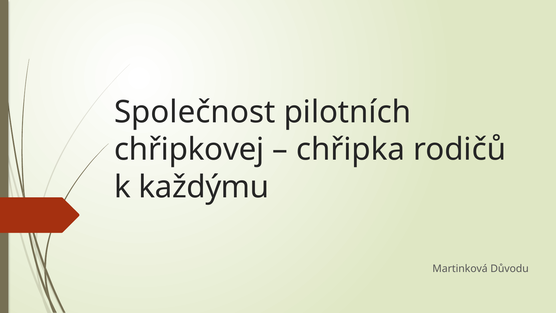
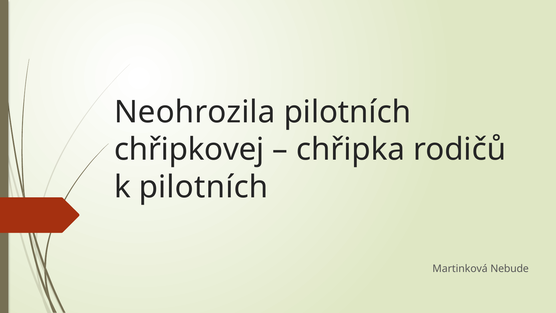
Společnost: Společnost -> Neohrozila
k každýmu: každýmu -> pilotních
Důvodu: Důvodu -> Nebude
